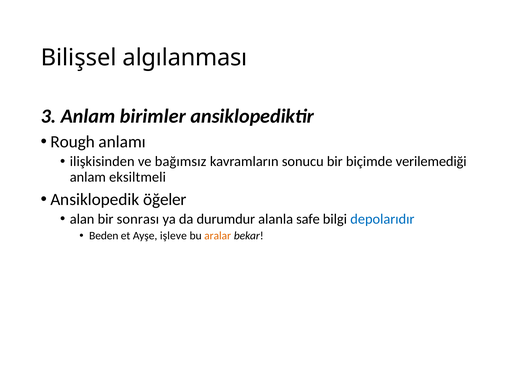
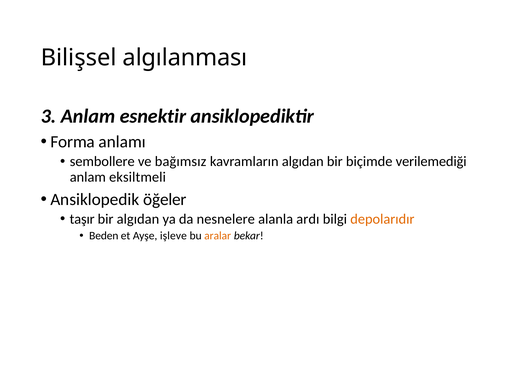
birimler: birimler -> esnektir
Rough: Rough -> Forma
ilişkisinden: ilişkisinden -> sembollere
kavramların sonucu: sonucu -> algıdan
alan: alan -> taşır
bir sonrası: sonrası -> algıdan
durumdur: durumdur -> nesnelere
safe: safe -> ardı
depolarıdır colour: blue -> orange
